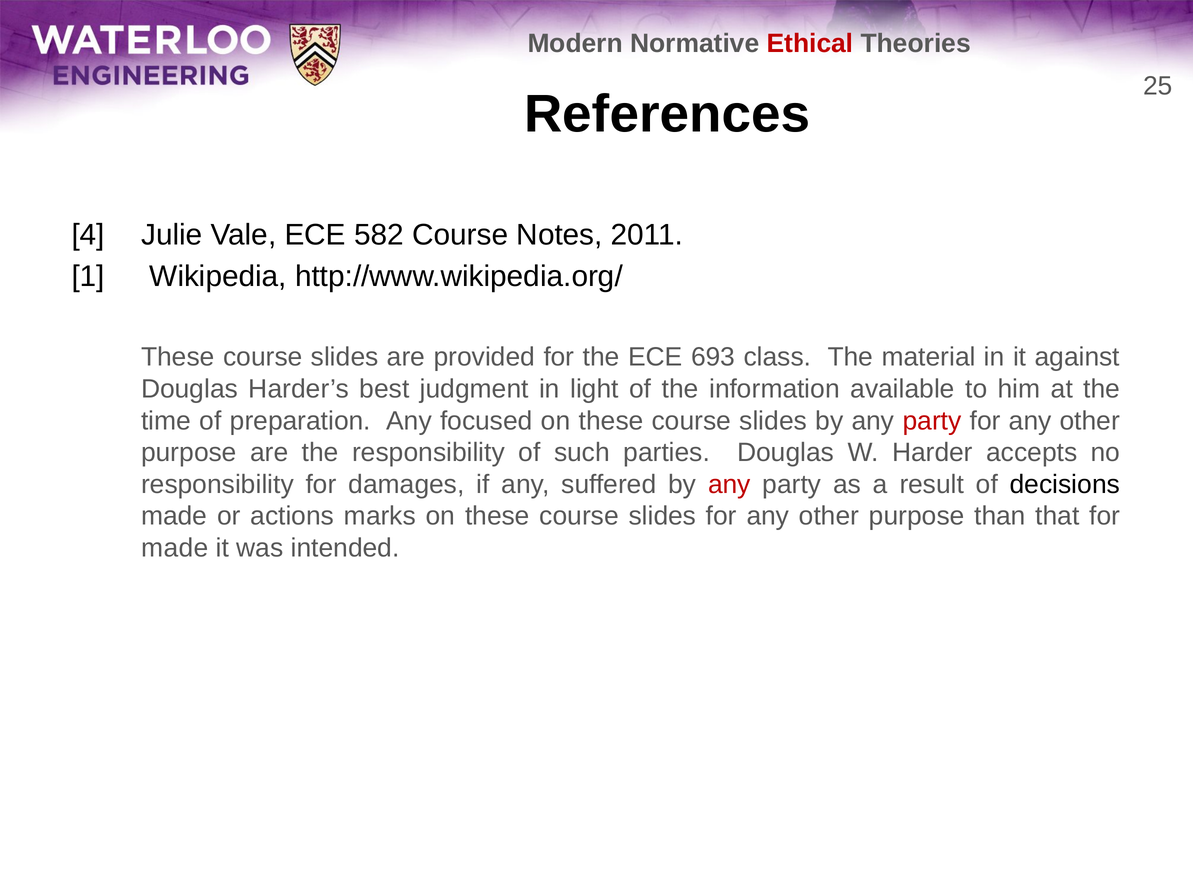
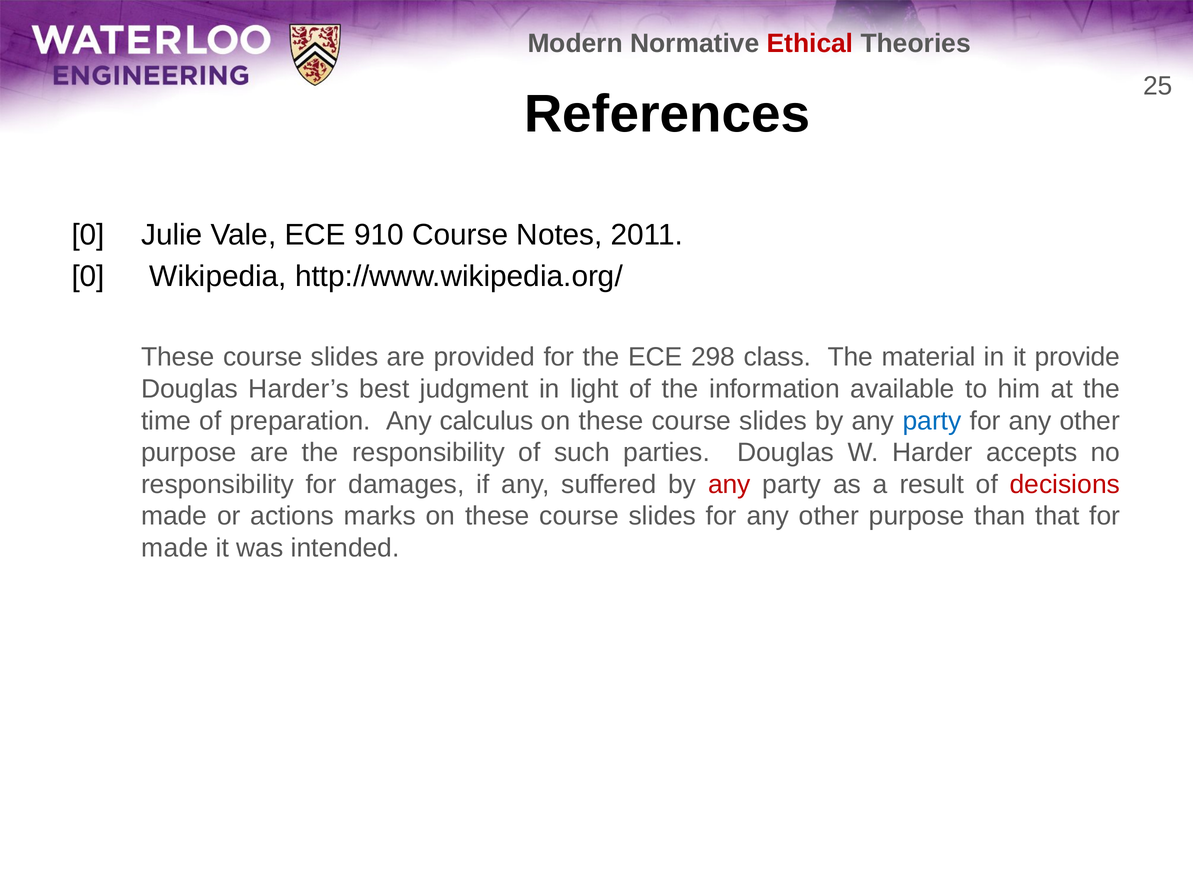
4 at (88, 235): 4 -> 0
582: 582 -> 910
1 at (88, 276): 1 -> 0
693: 693 -> 298
against: against -> provide
focused: focused -> calculus
party at (932, 421) colour: red -> blue
decisions colour: black -> red
